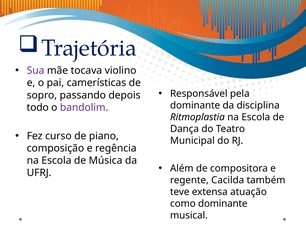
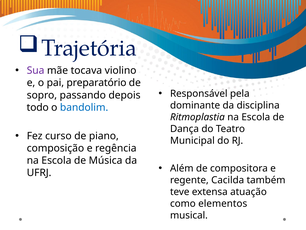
camerísticas: camerísticas -> preparatório
bandolim colour: purple -> blue
como dominante: dominante -> elementos
